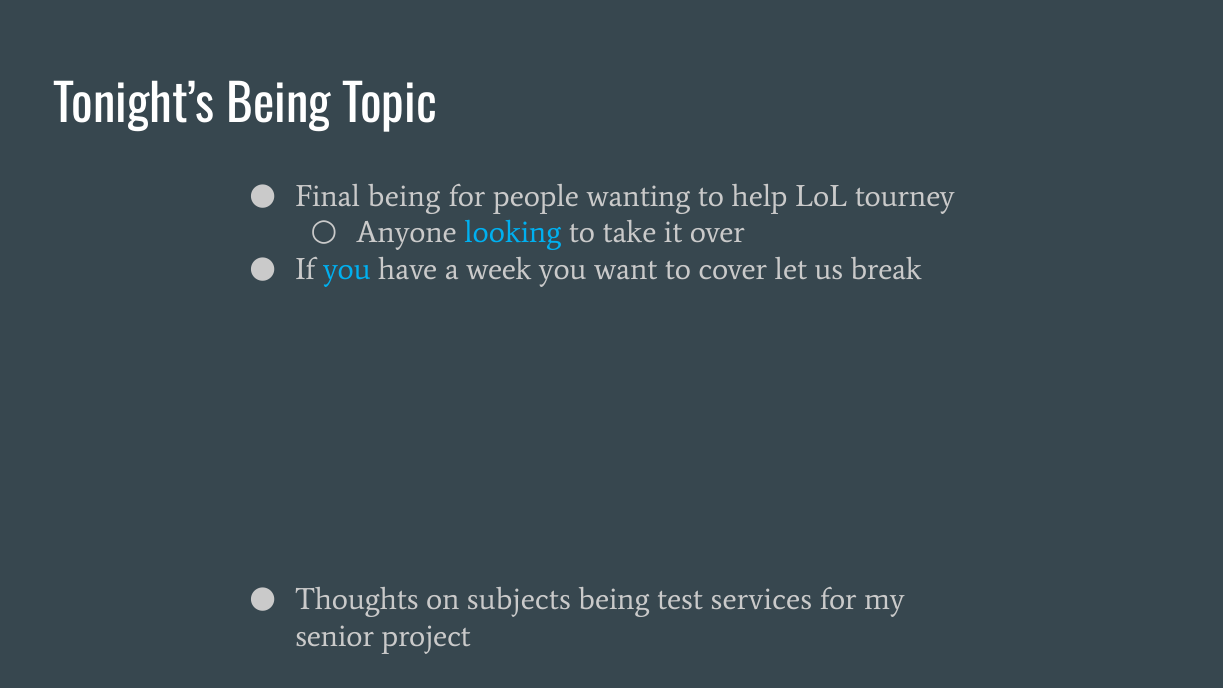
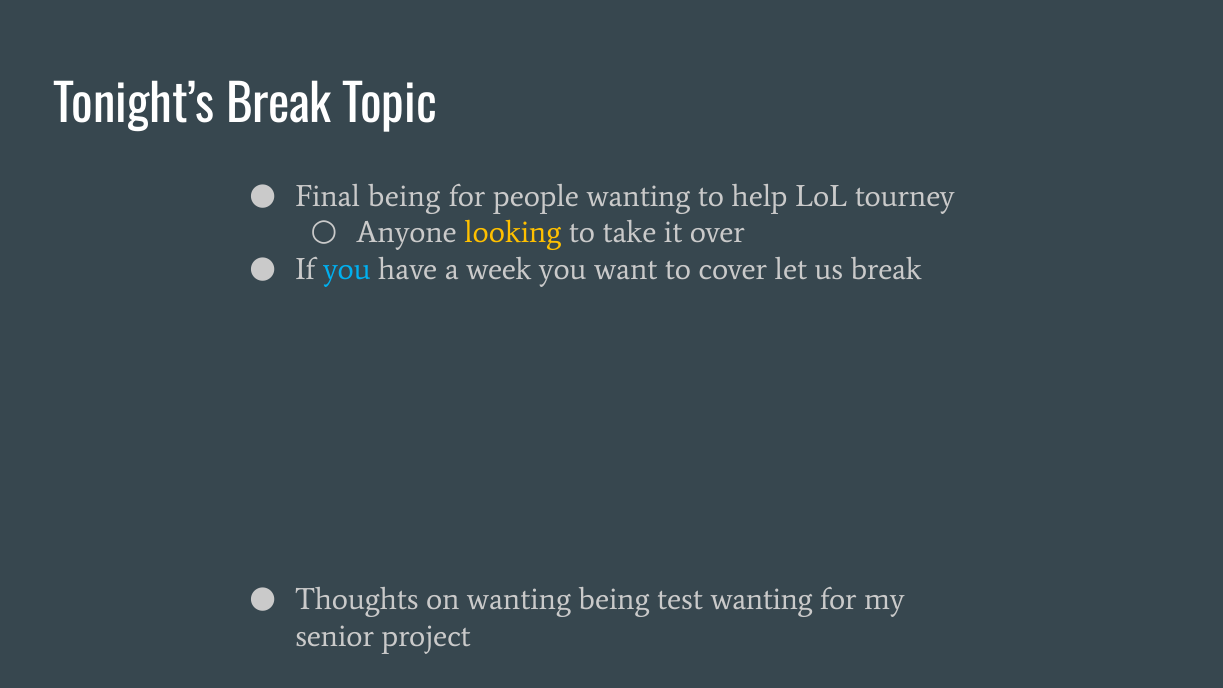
Tonight’s Being: Being -> Break
looking colour: light blue -> yellow
on subjects: subjects -> wanting
test services: services -> wanting
